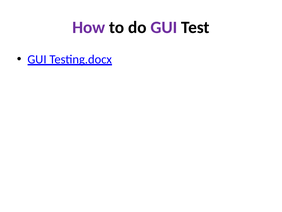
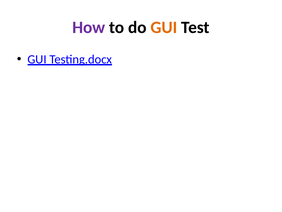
GUI at (164, 27) colour: purple -> orange
